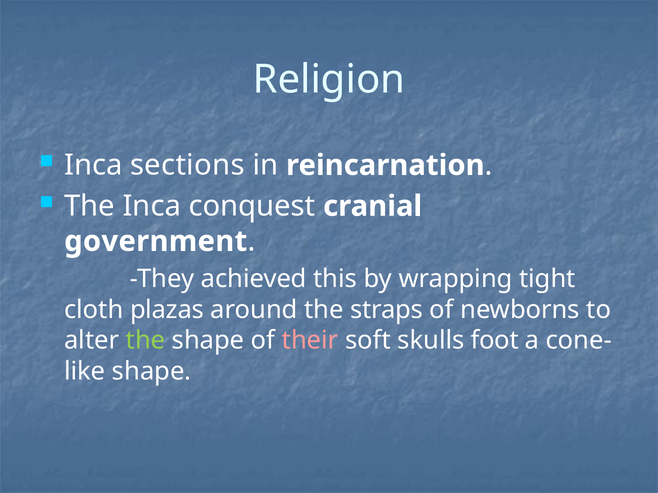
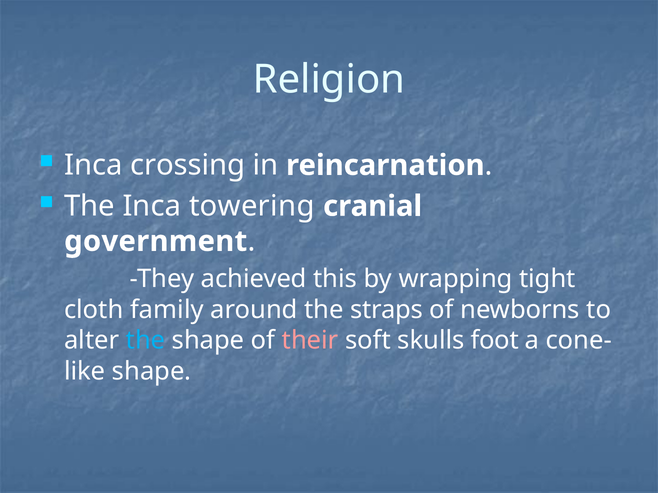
sections: sections -> crossing
conquest: conquest -> towering
plazas: plazas -> family
the at (146, 341) colour: light green -> light blue
